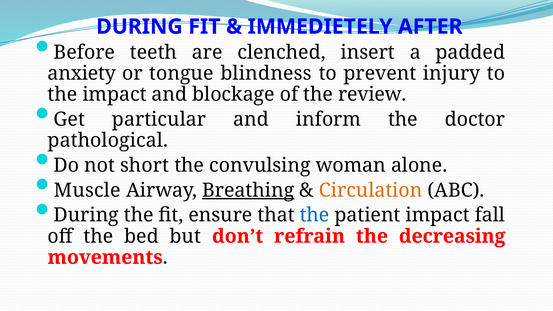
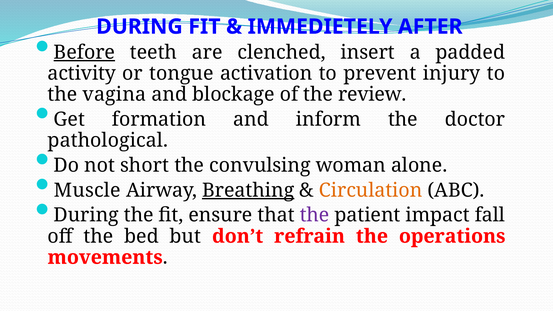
Before underline: none -> present
anxiety: anxiety -> activity
blindness: blindness -> activation
the impact: impact -> vagina
particular: particular -> formation
the at (315, 215) colour: blue -> purple
decreasing: decreasing -> operations
